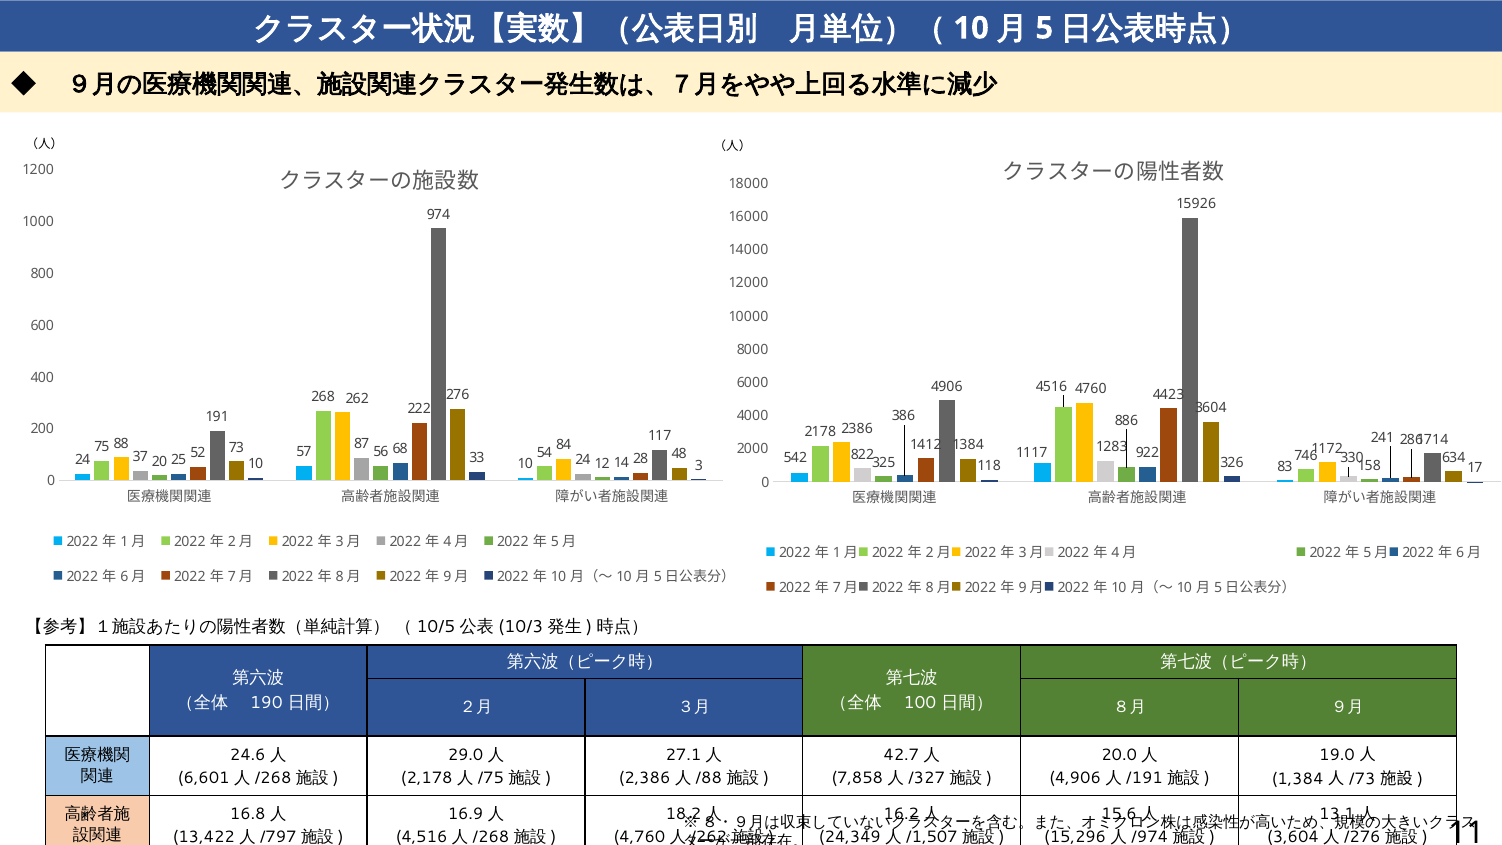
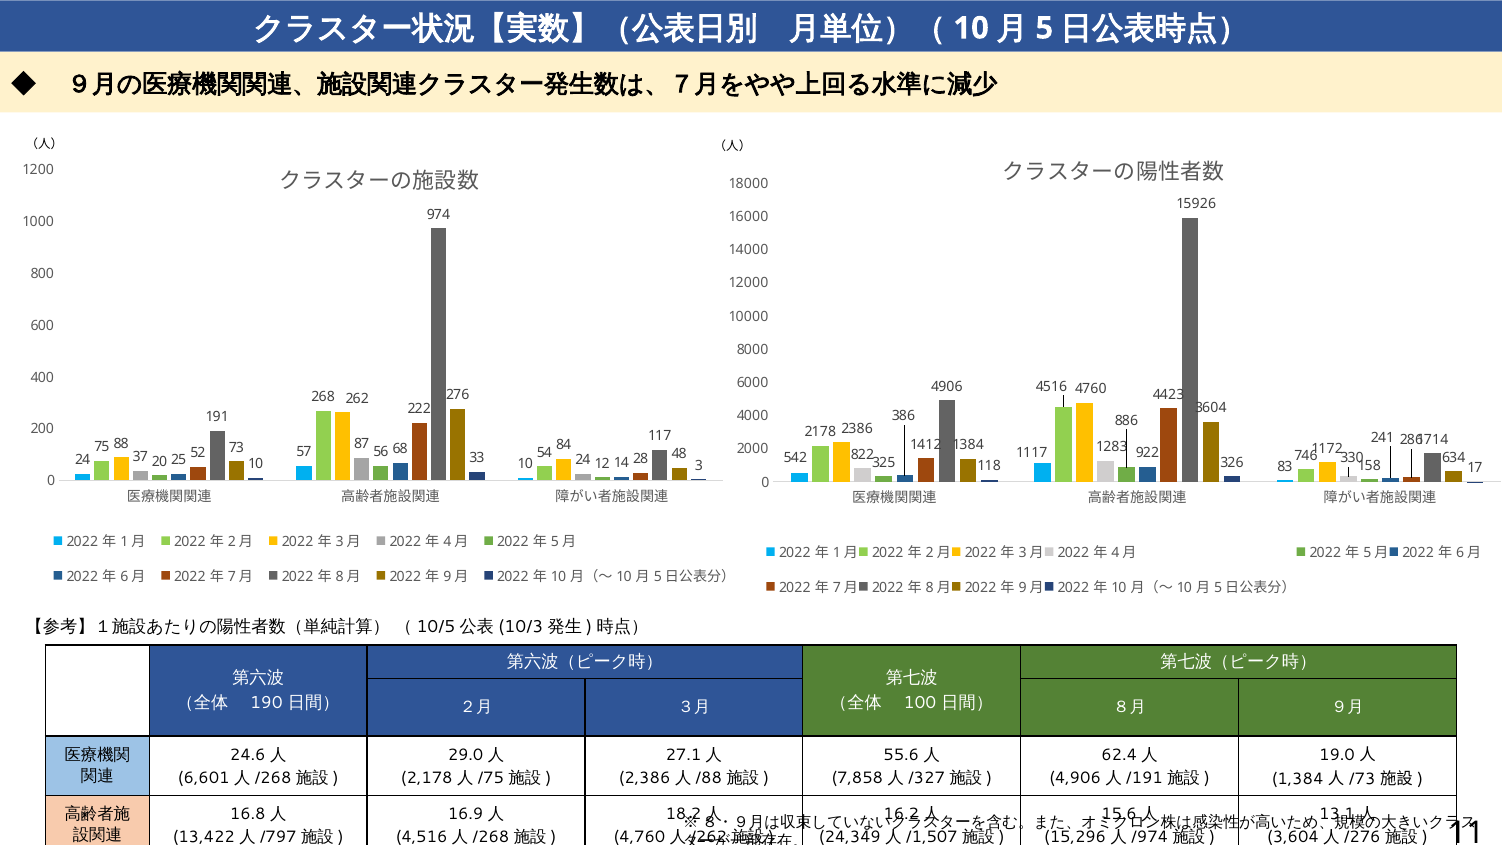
42.7: 42.7 -> 55.6
20.0: 20.0 -> 62.4
